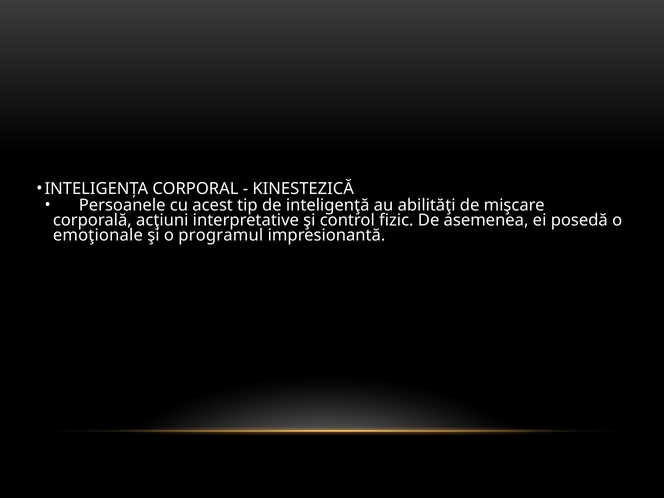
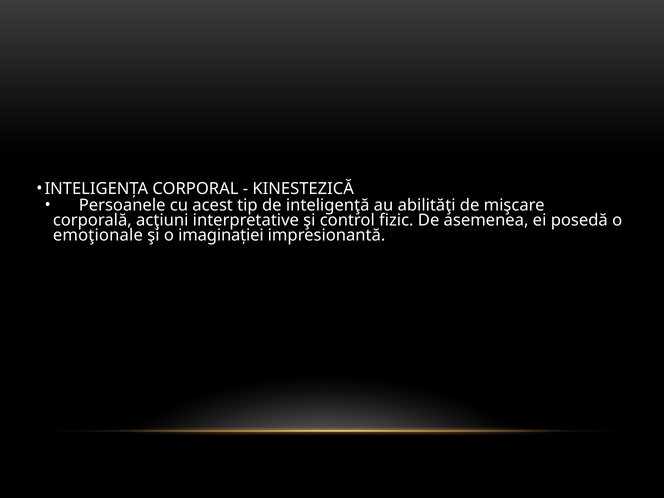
programul: programul -> imaginației
